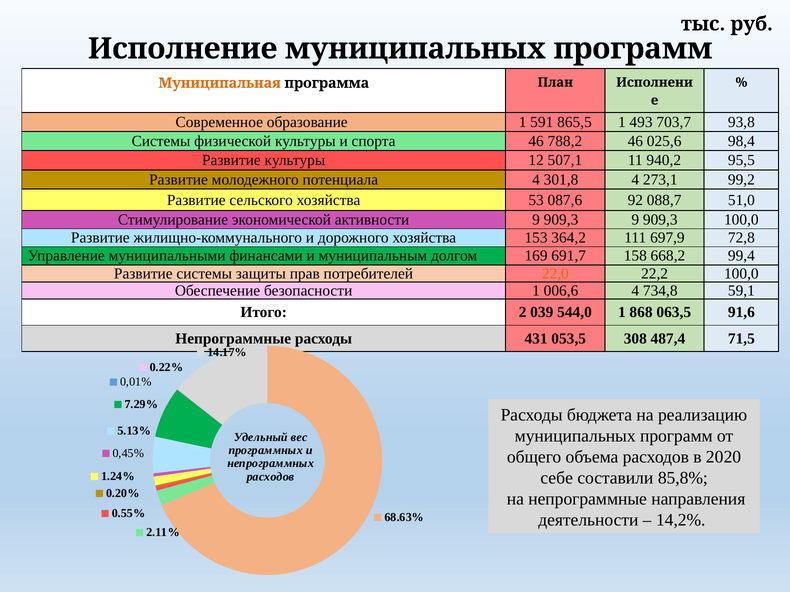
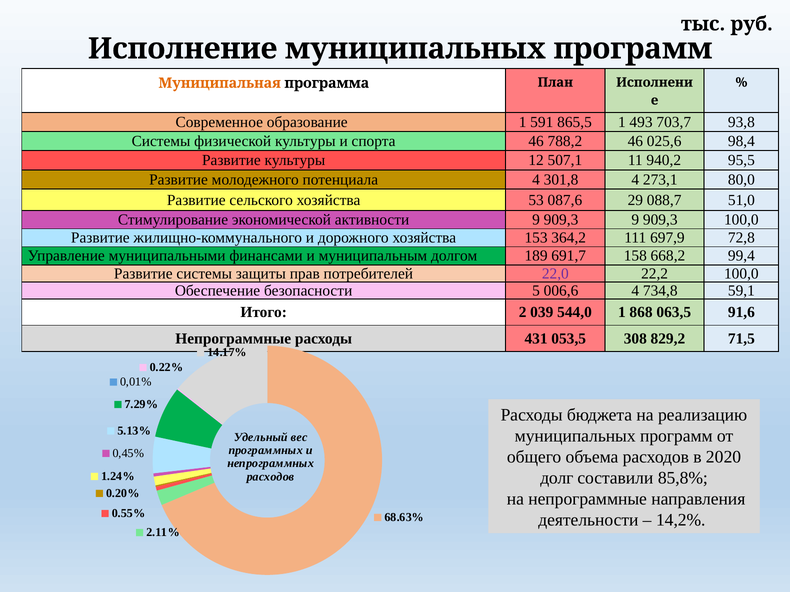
99,2: 99,2 -> 80,0
92: 92 -> 29
169: 169 -> 189
22,0 colour: orange -> purple
безопасности 1: 1 -> 5
487,4: 487,4 -> 829,2
себе: себе -> долг
